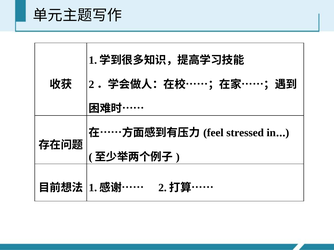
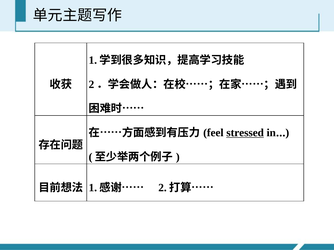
stressed underline: none -> present
